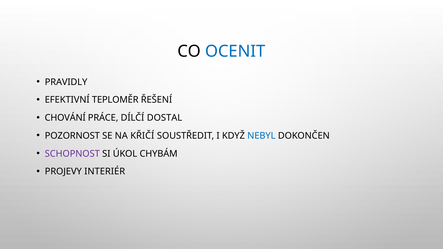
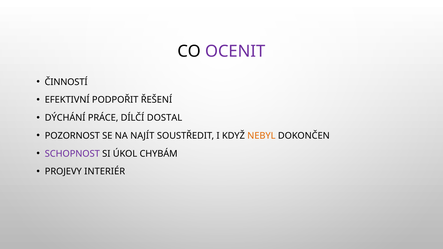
OCENIT colour: blue -> purple
PRAVIDLY: PRAVIDLY -> ČINNOSTÍ
TEPLOMĚR: TEPLOMĚR -> PODPOŘIT
CHOVÁNÍ: CHOVÁNÍ -> DÝCHÁNÍ
KŘIČÍ: KŘIČÍ -> NAJÍT
NEBYL colour: blue -> orange
